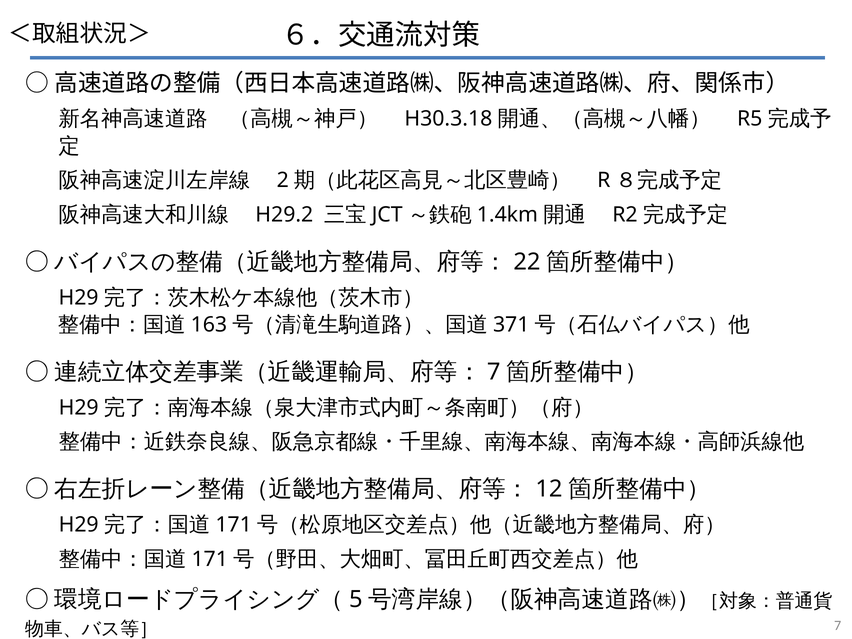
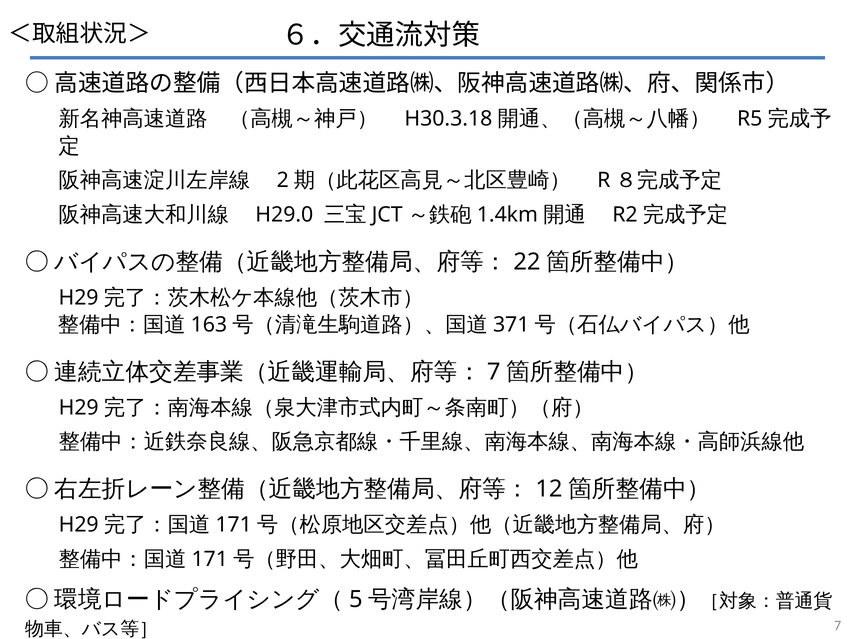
H29.2: H29.2 -> H29.0
